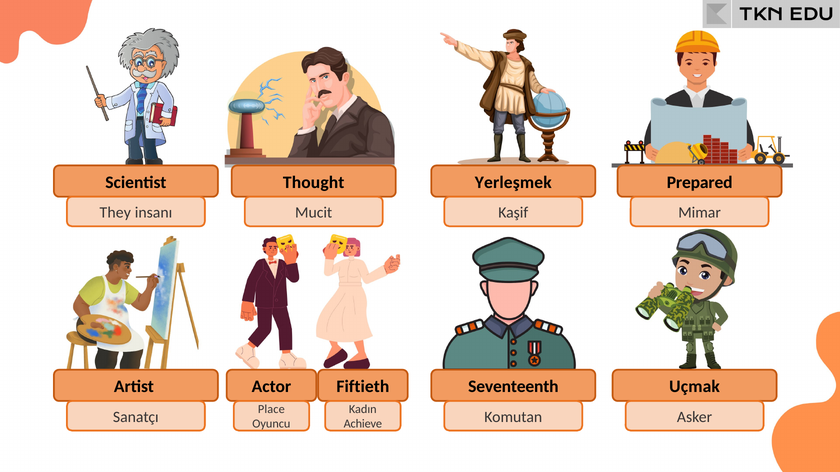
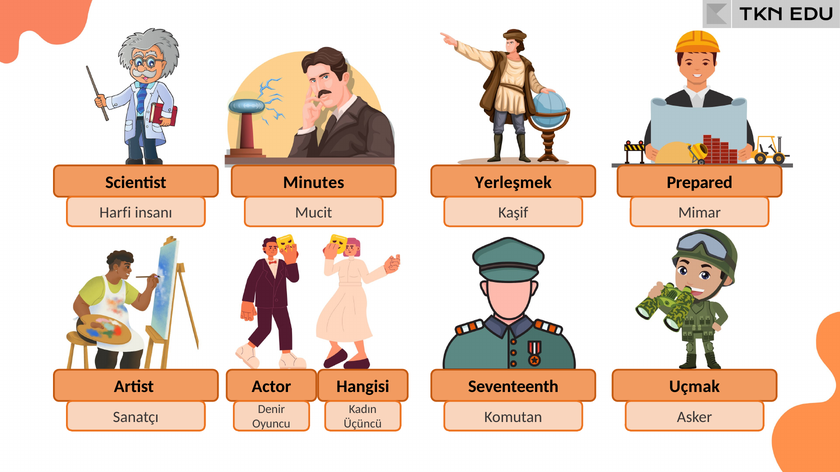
Thought: Thought -> Minutes
They: They -> Harfi
Fiftieth: Fiftieth -> Hangisi
Place: Place -> Denir
Achieve: Achieve -> Üçüncü
